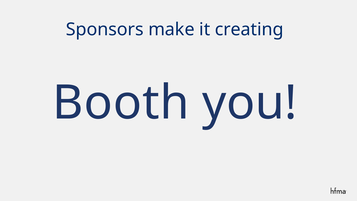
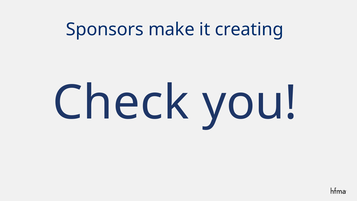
Booth: Booth -> Check
